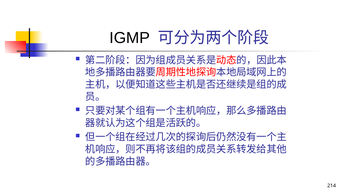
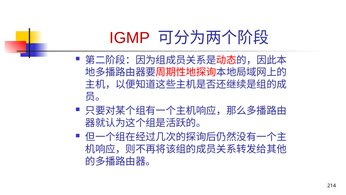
IGMP colour: black -> red
